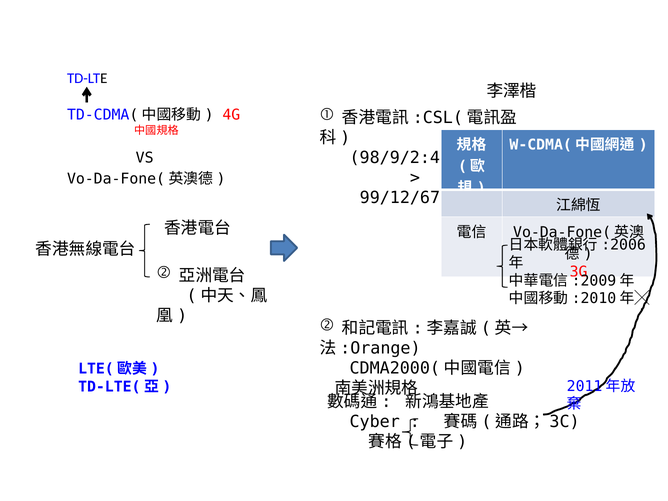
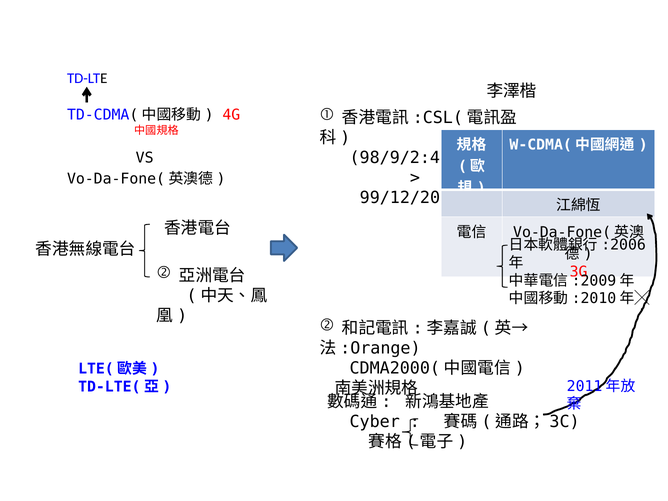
99/12/67: 99/12/67 -> 99/12/20
